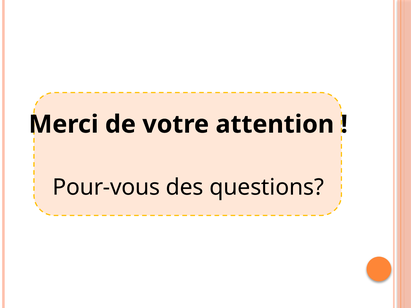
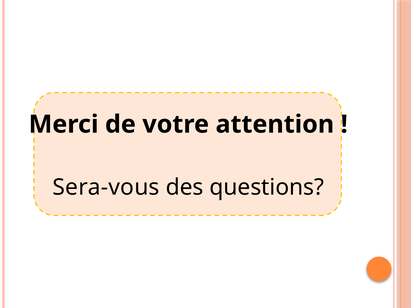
Pour-vous: Pour-vous -> Sera-vous
